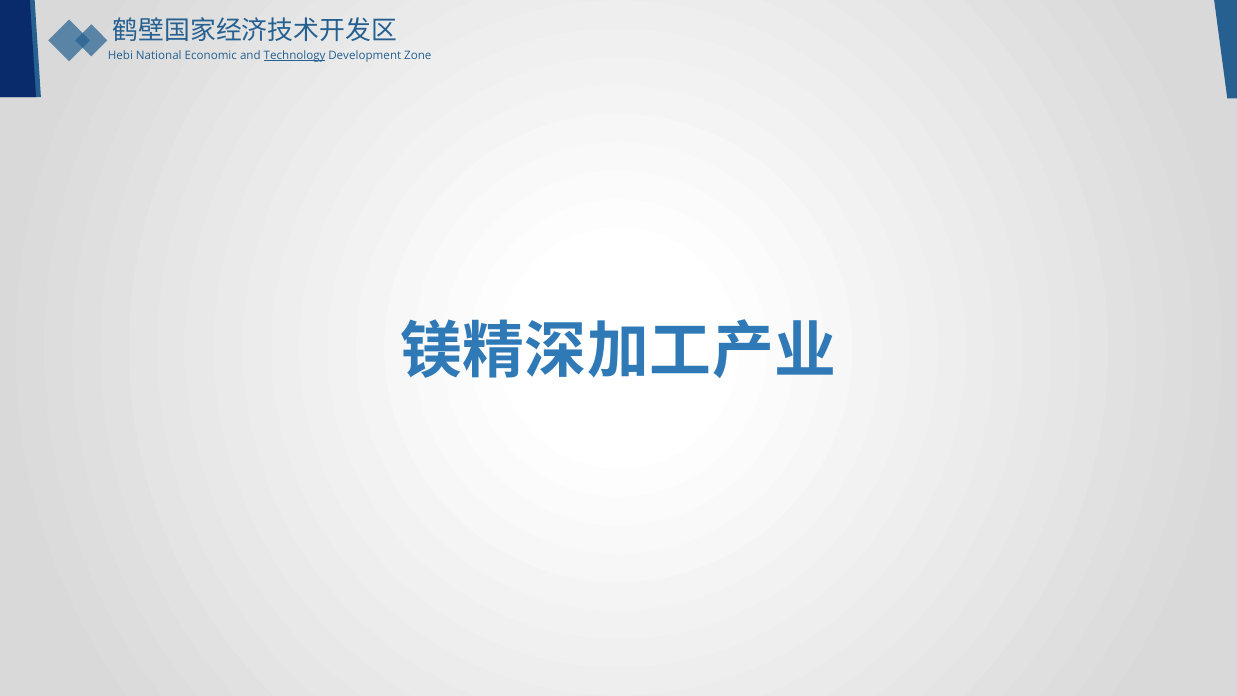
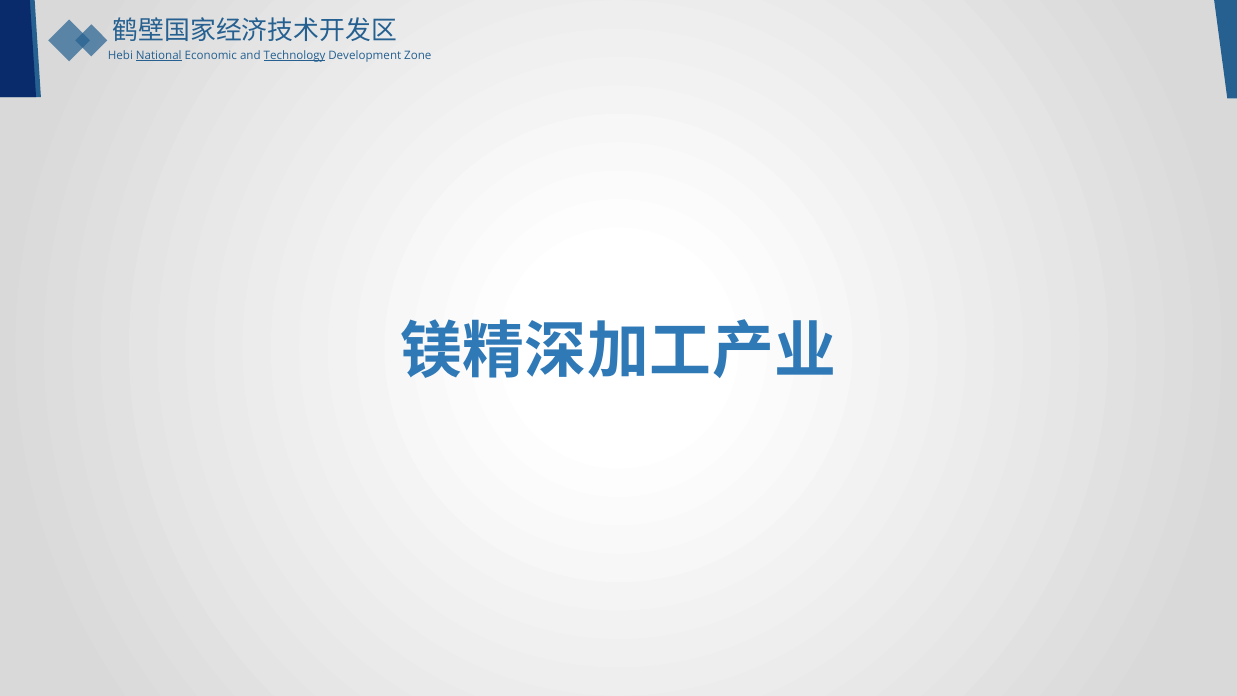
National underline: none -> present
